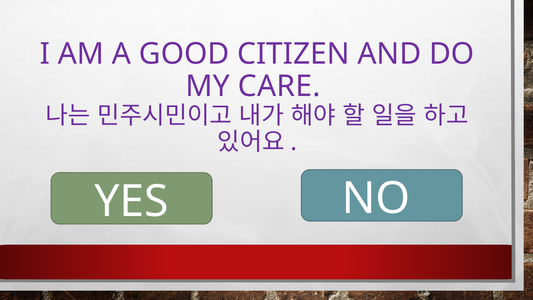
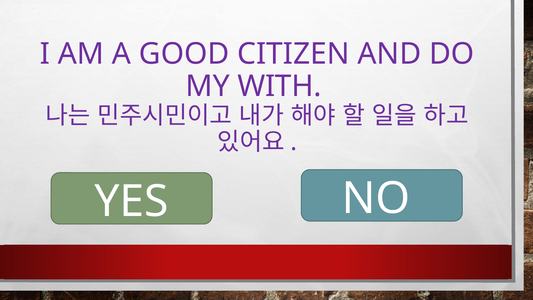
CARE: CARE -> WITH
